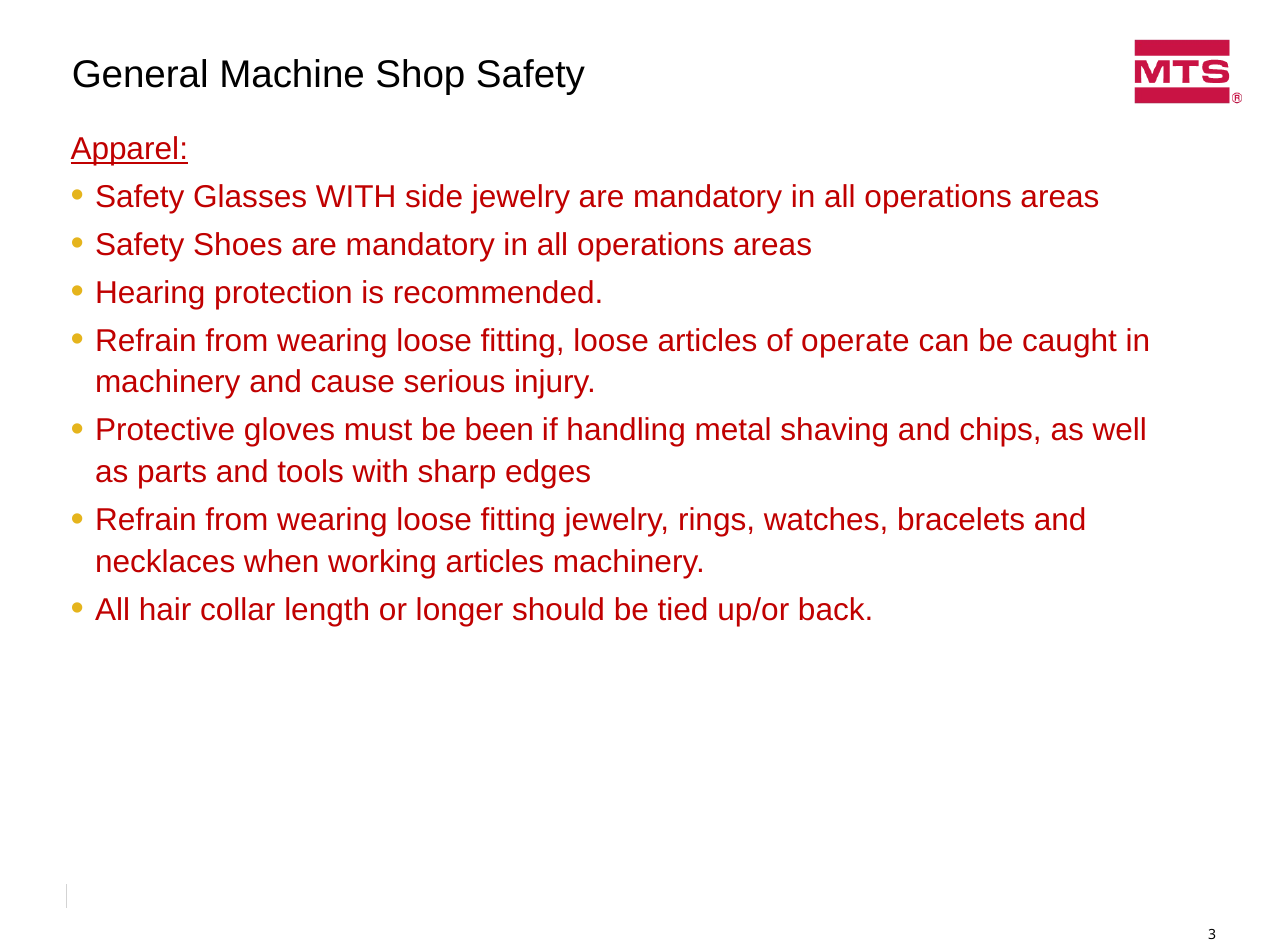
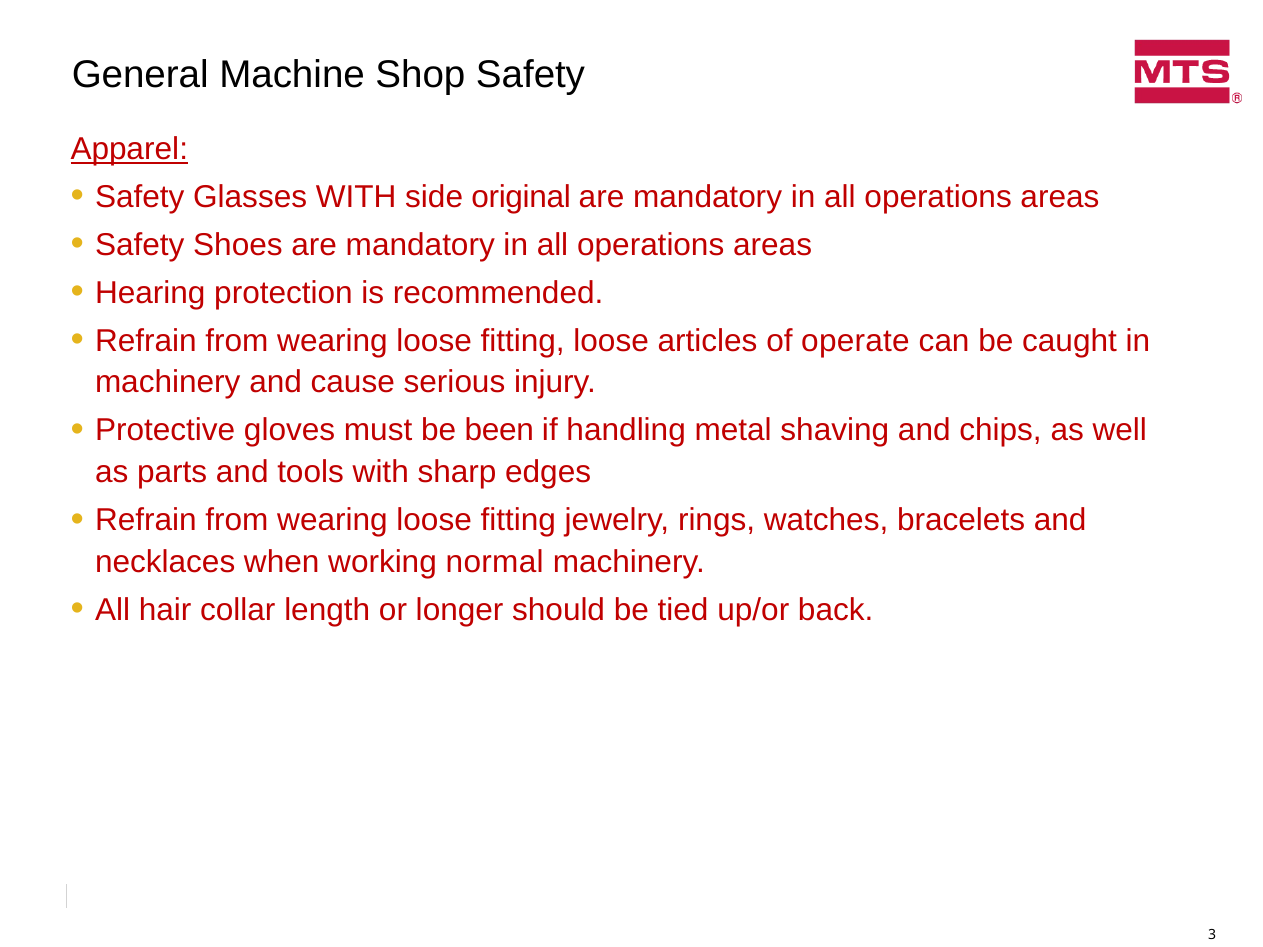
side jewelry: jewelry -> original
working articles: articles -> normal
